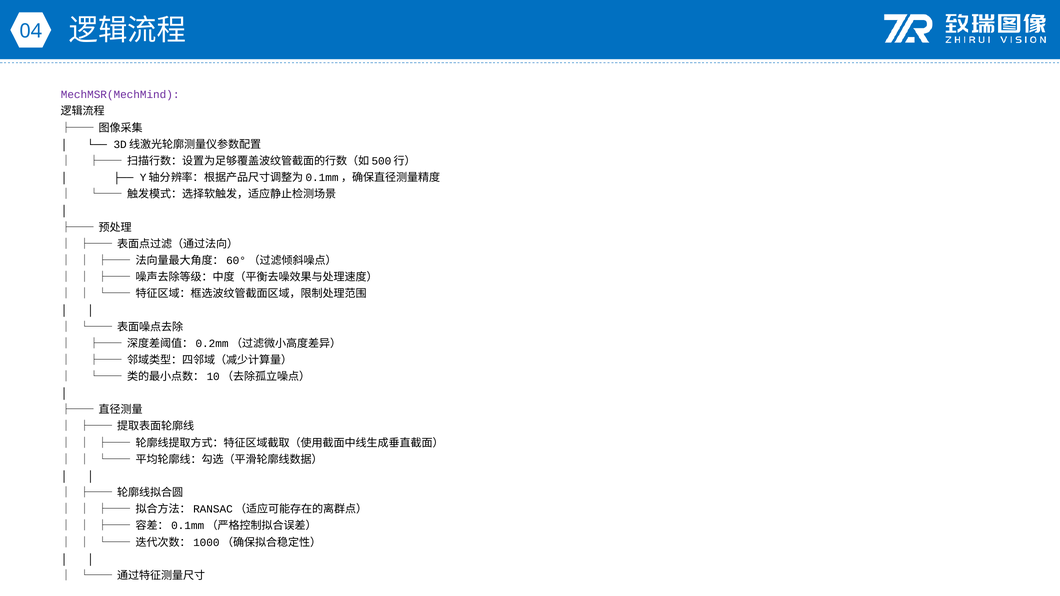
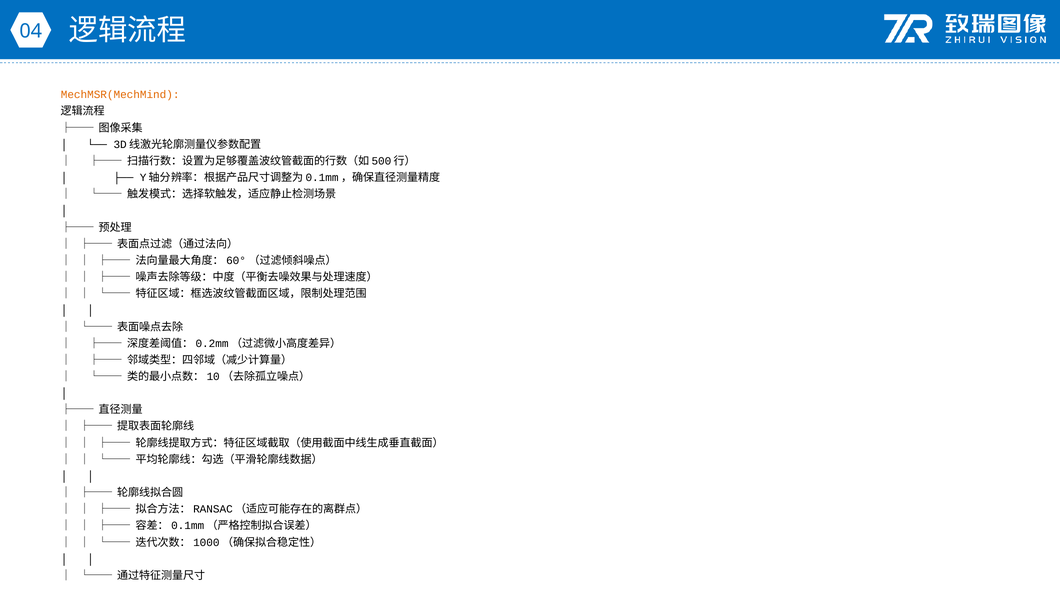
MechMSR(MechMind colour: purple -> orange
